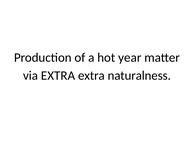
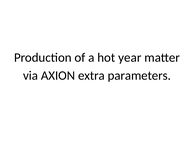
via EXTRA: EXTRA -> AXION
naturalness: naturalness -> parameters
